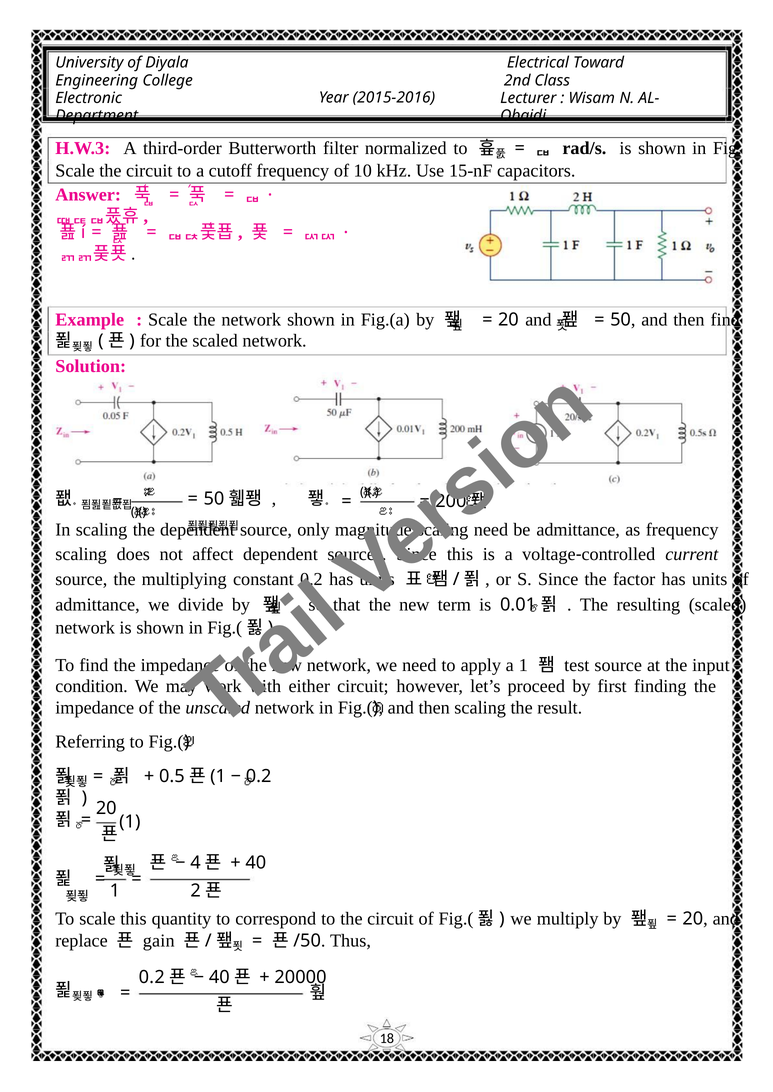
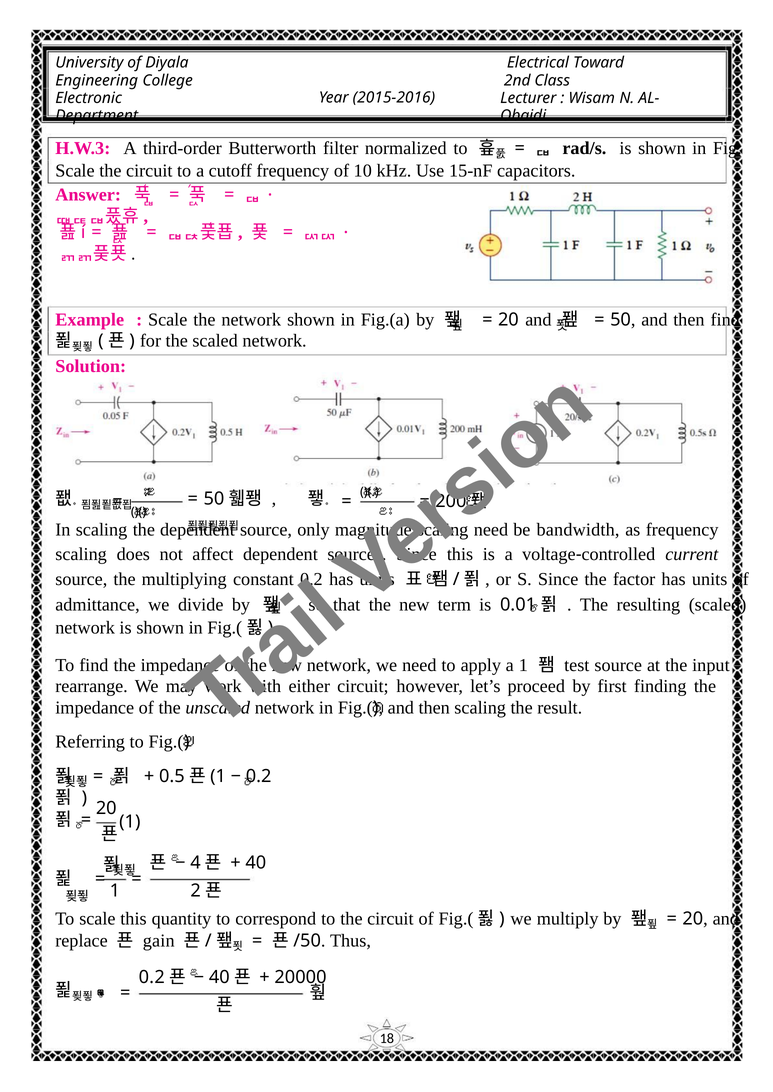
be admittance: admittance -> bandwidth
condition: condition -> rearrange
